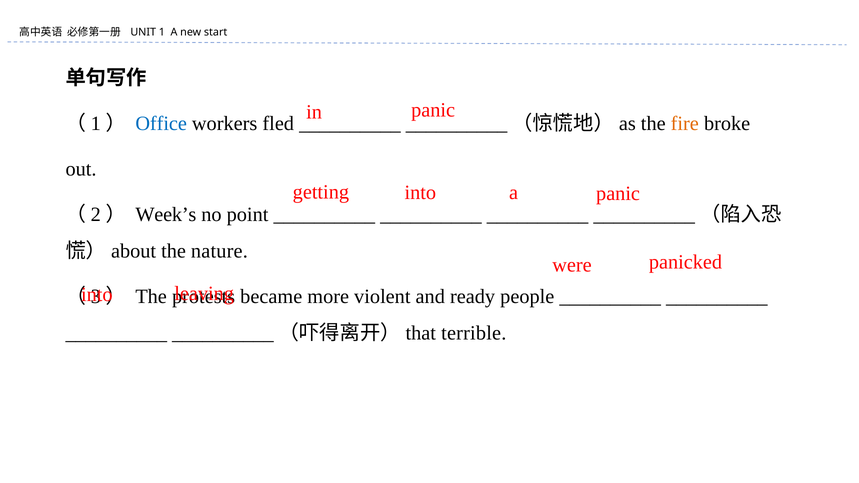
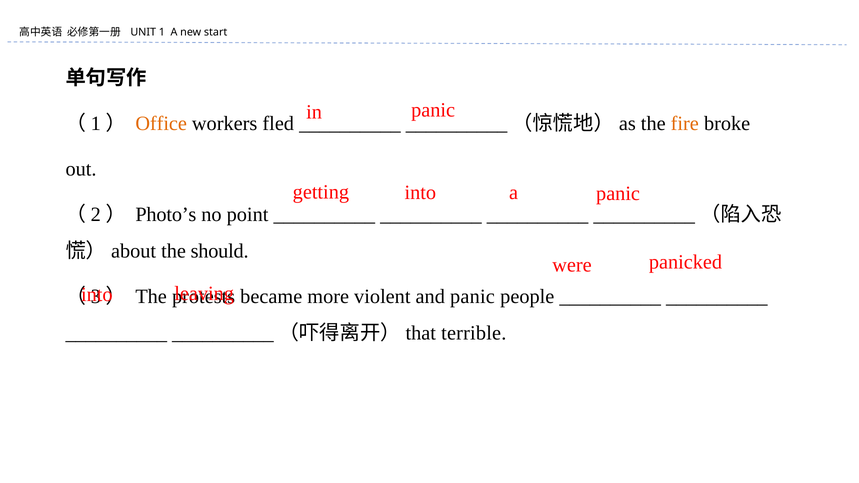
Office colour: blue -> orange
Week’s: Week’s -> Photo’s
nature: nature -> should
and ready: ready -> panic
